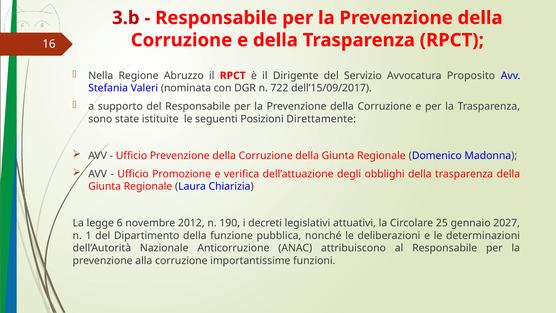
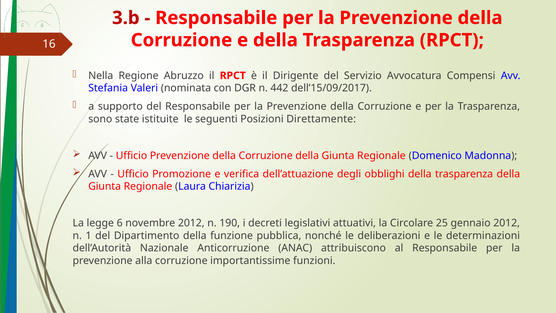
Proposito: Proposito -> Compensi
722: 722 -> 442
gennaio 2027: 2027 -> 2012
